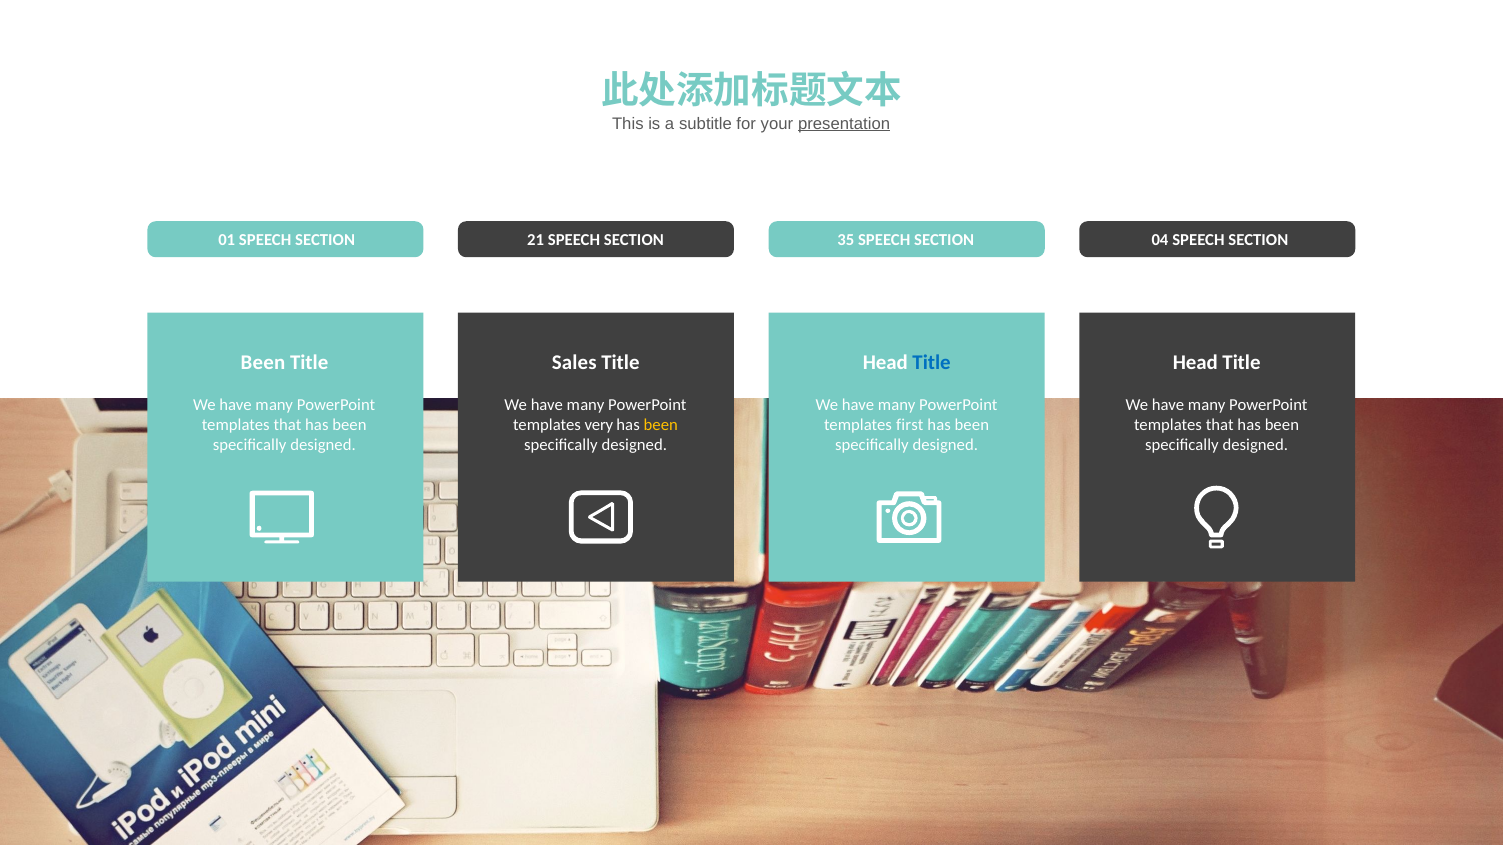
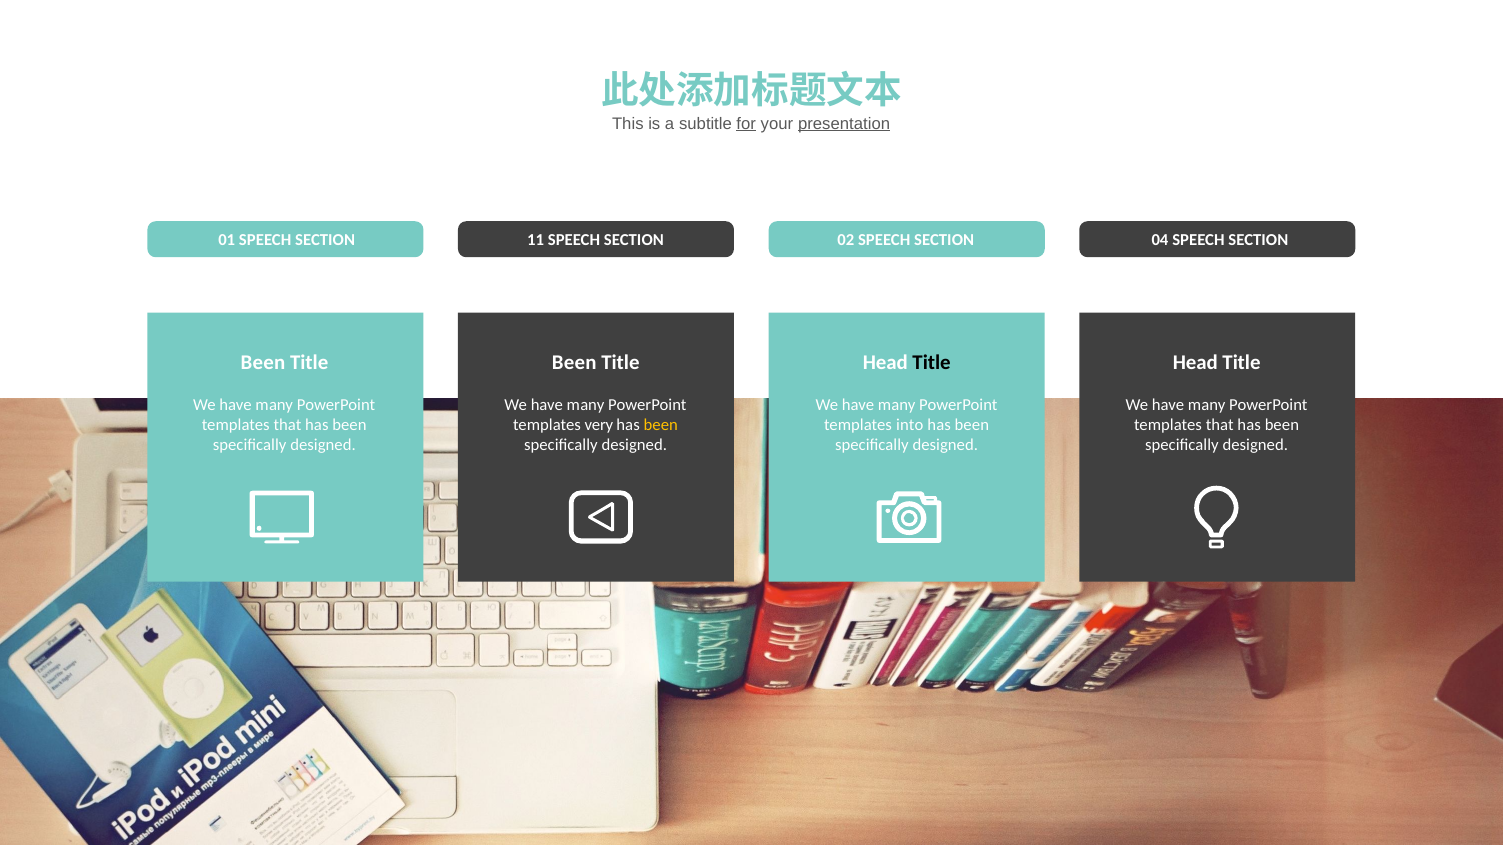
for underline: none -> present
21: 21 -> 11
35: 35 -> 02
Sales at (574, 363): Sales -> Been
Title at (932, 363) colour: blue -> black
first: first -> into
